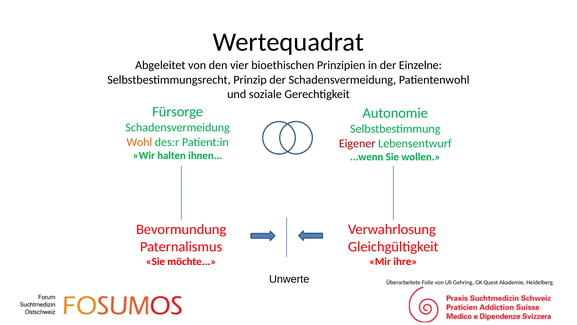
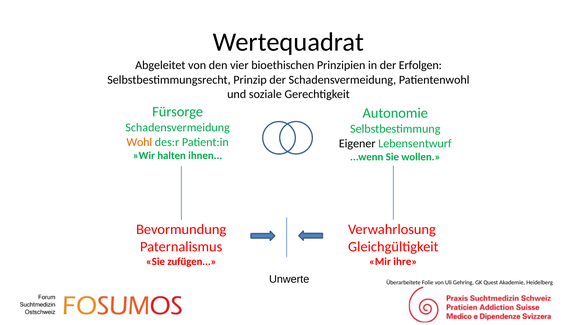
Einzelne: Einzelne -> Erfolgen
Eigener colour: red -> black
möchte: möchte -> zufügen
